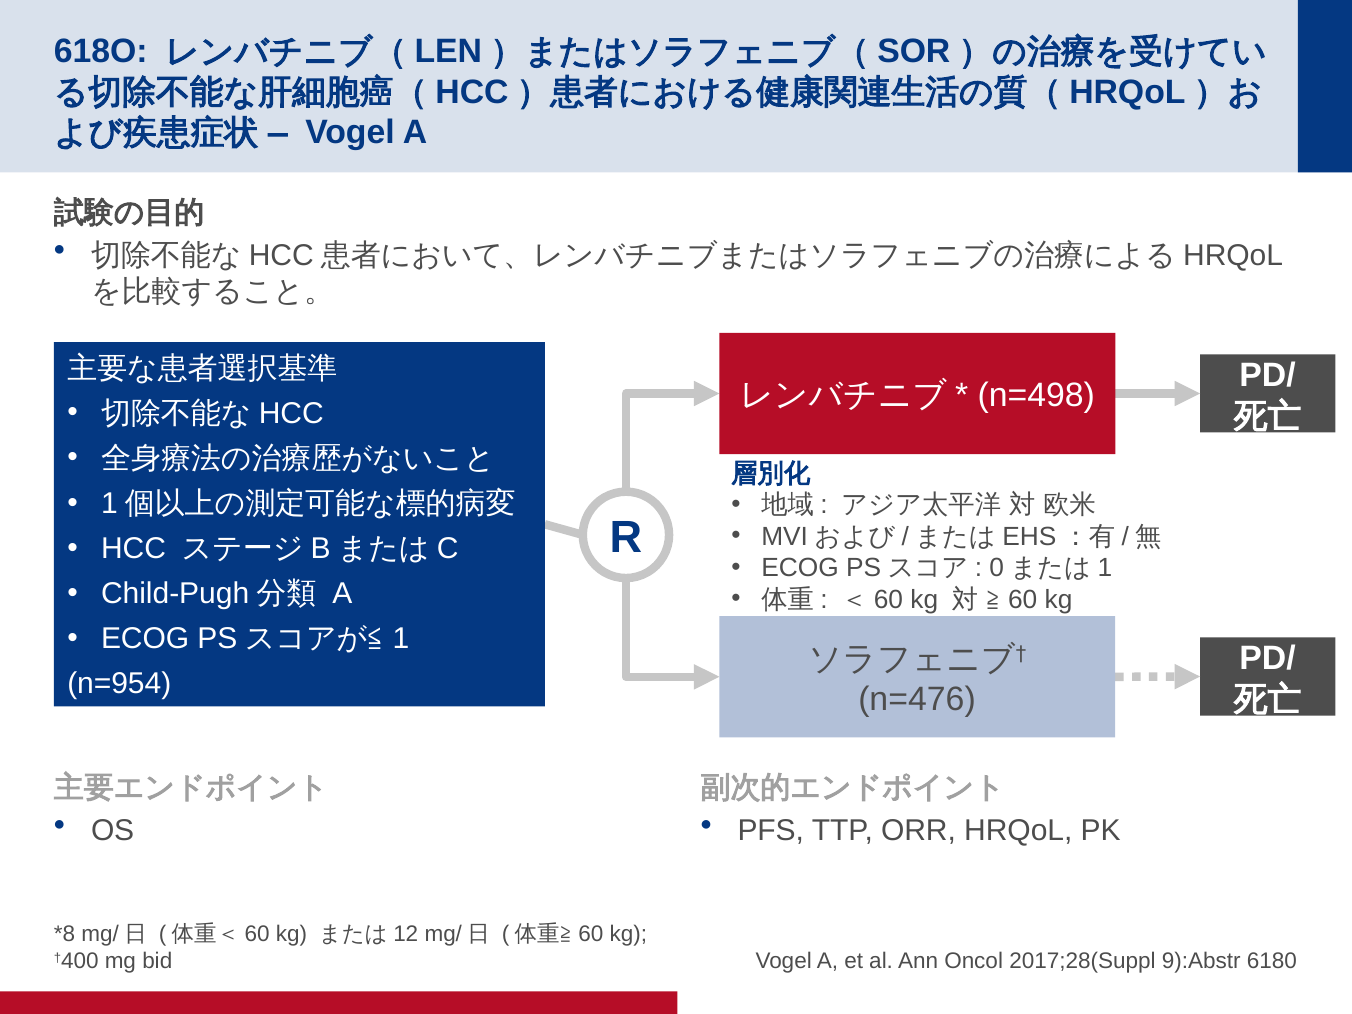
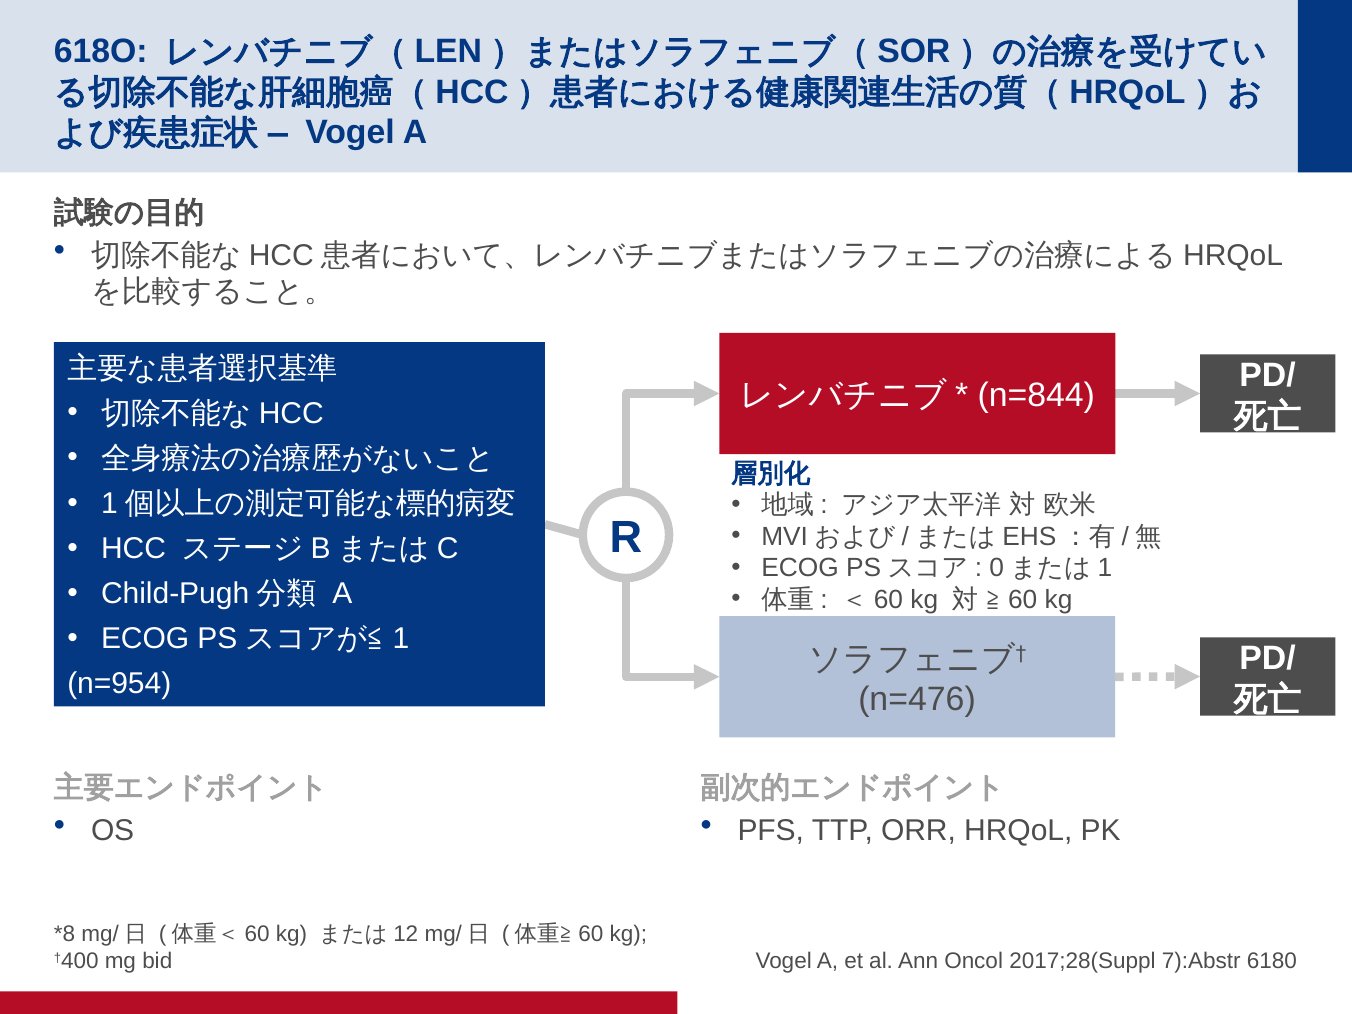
n=498: n=498 -> n=844
9):Abstr: 9):Abstr -> 7):Abstr
